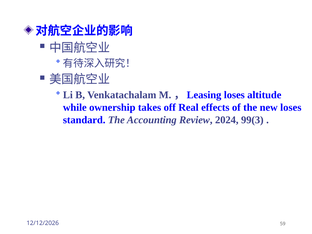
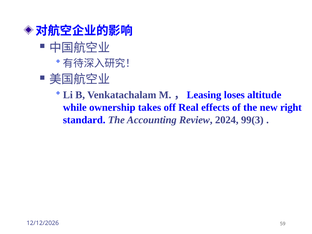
new loses: loses -> right
